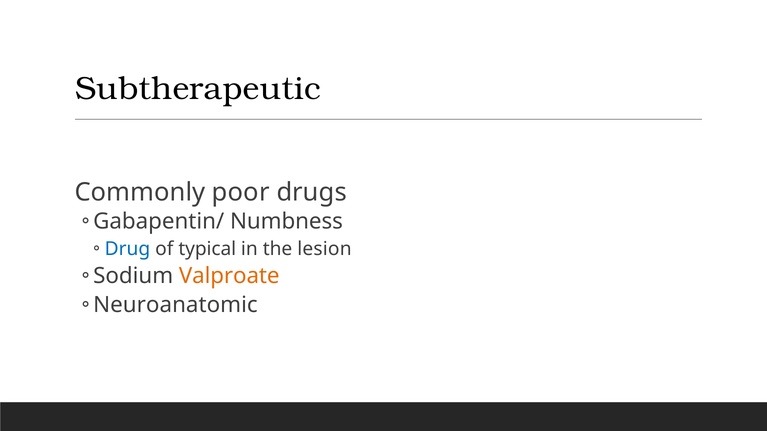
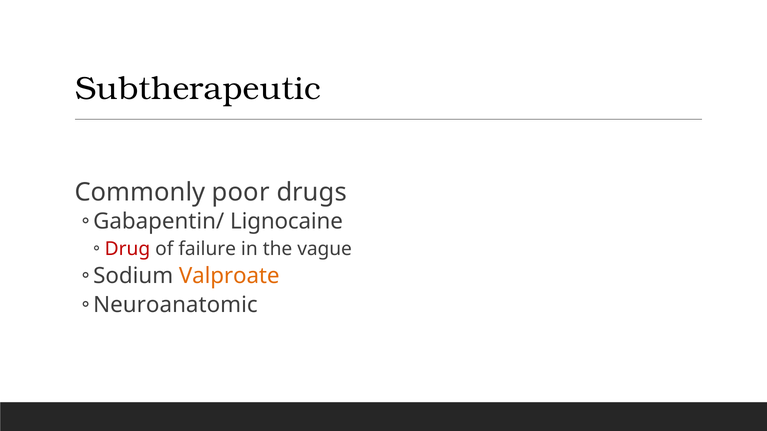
Numbness: Numbness -> Lignocaine
Drug colour: blue -> red
typical: typical -> failure
lesion: lesion -> vague
